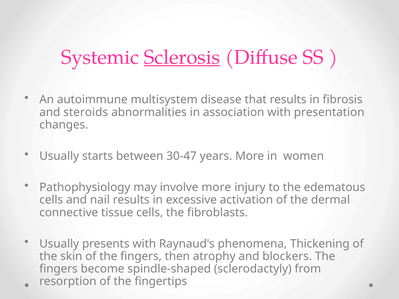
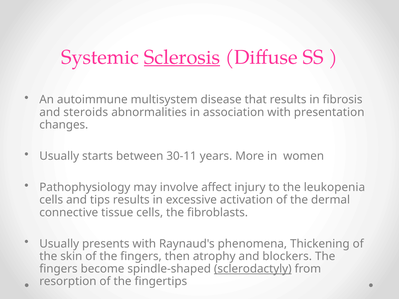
30-47: 30-47 -> 30-11
involve more: more -> affect
edematous: edematous -> leukopenia
nail: nail -> tips
sclerodactyly underline: none -> present
